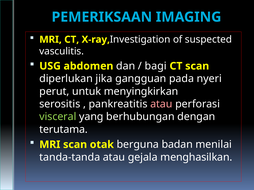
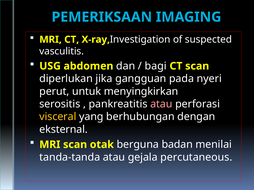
visceral colour: light green -> yellow
terutama: terutama -> eksternal
menghasilkan: menghasilkan -> percutaneous
